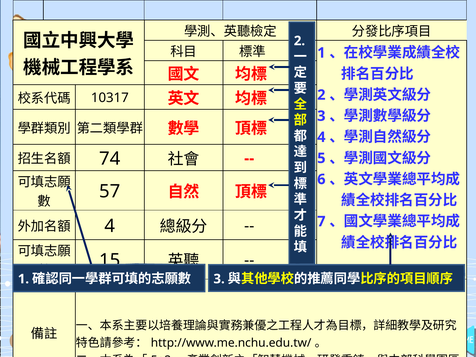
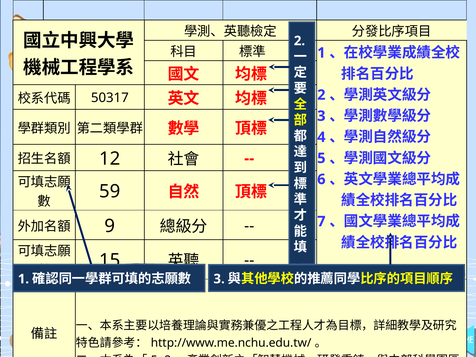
10317: 10317 -> 50317
74: 74 -> 12
57: 57 -> 59
4 at (110, 226): 4 -> 9
